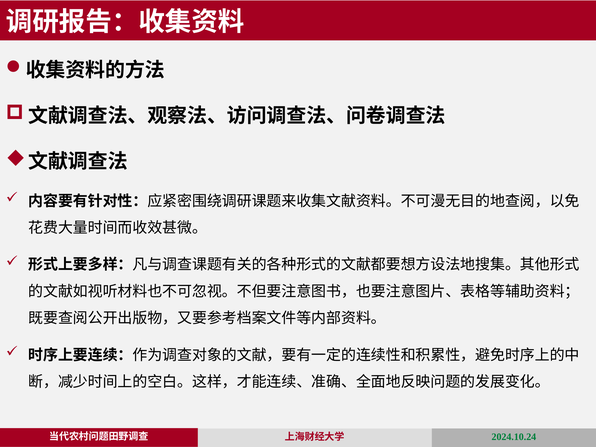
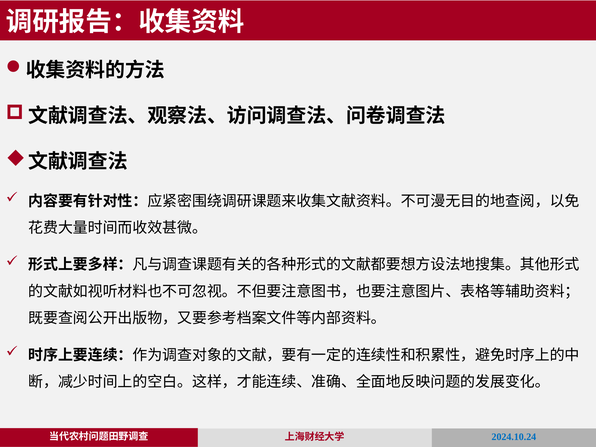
2024.10.24 colour: green -> blue
